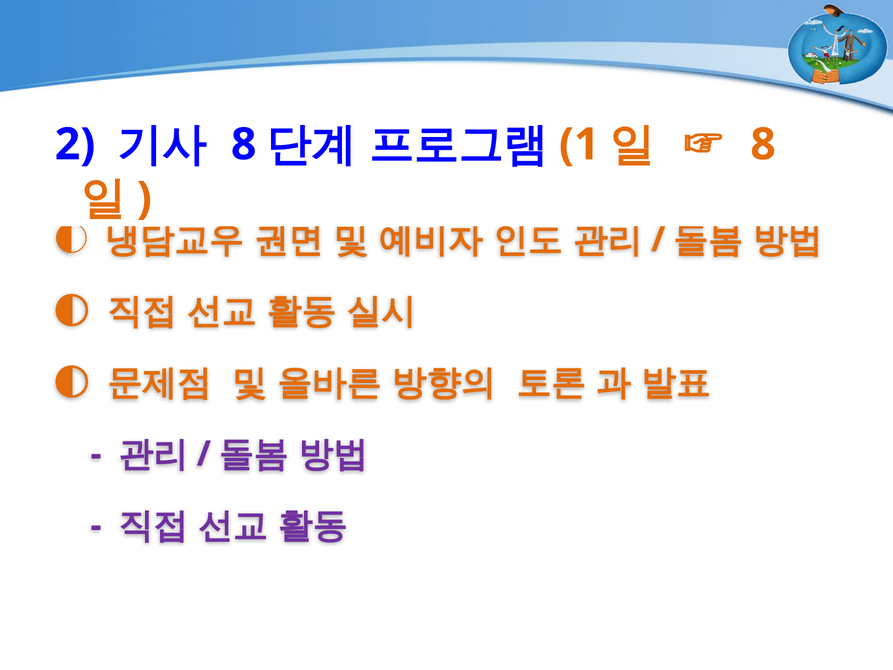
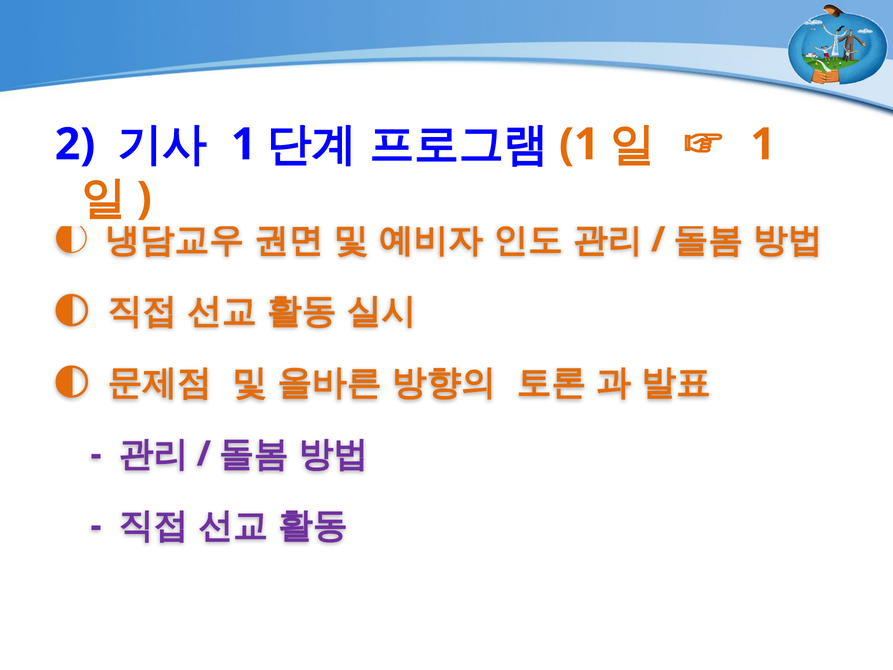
8 at (244, 144): 8 -> 1
8 at (763, 144): 8 -> 1
